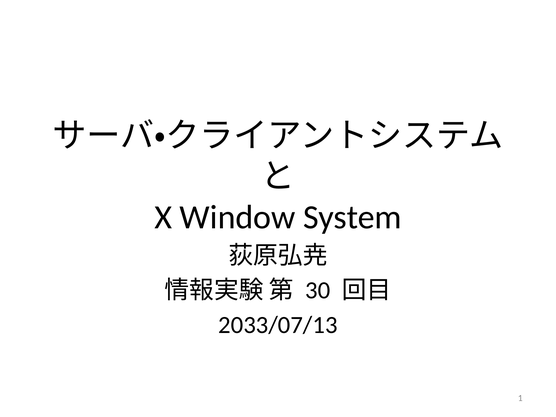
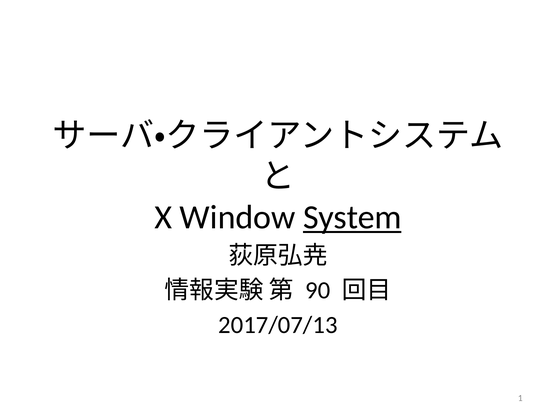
System underline: none -> present
30: 30 -> 90
2033/07/13: 2033/07/13 -> 2017/07/13
